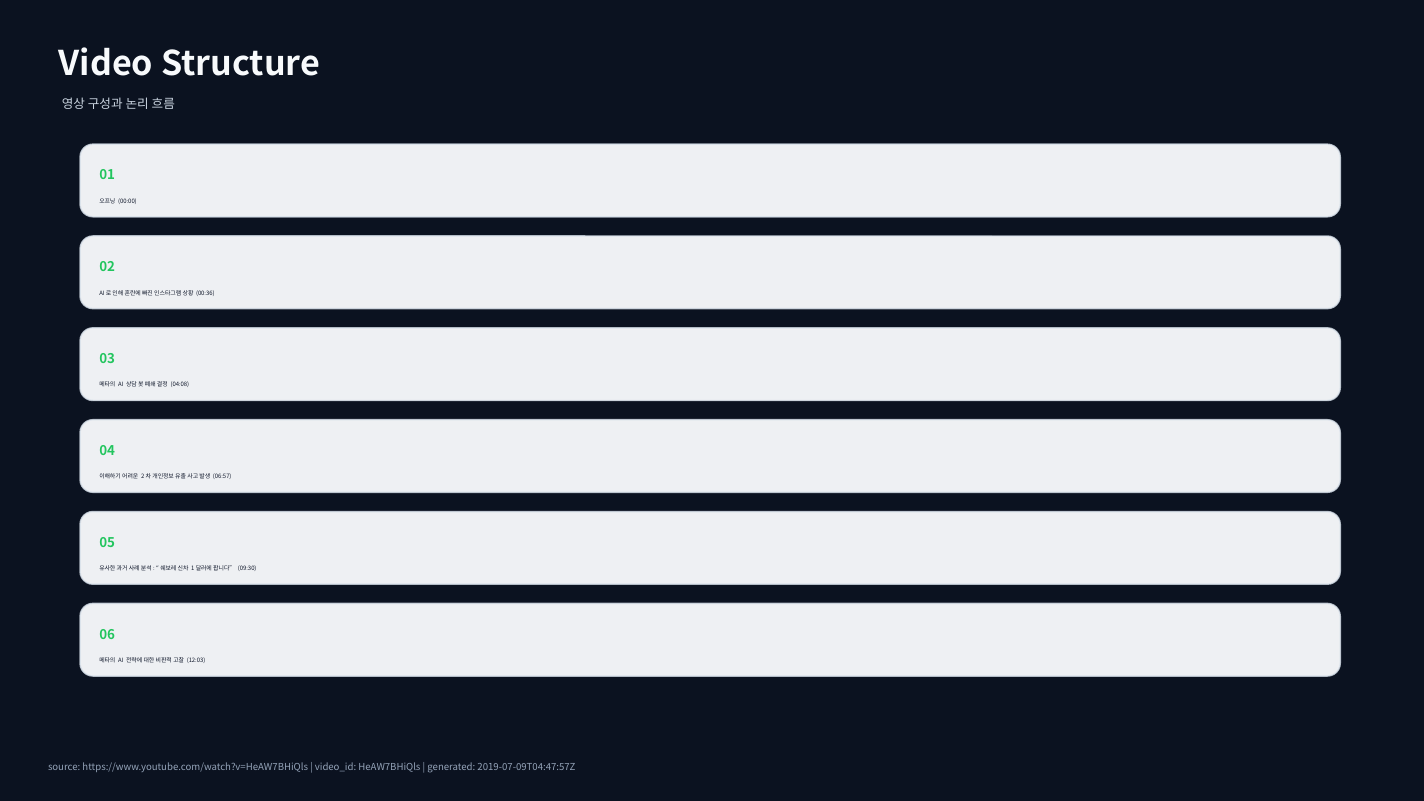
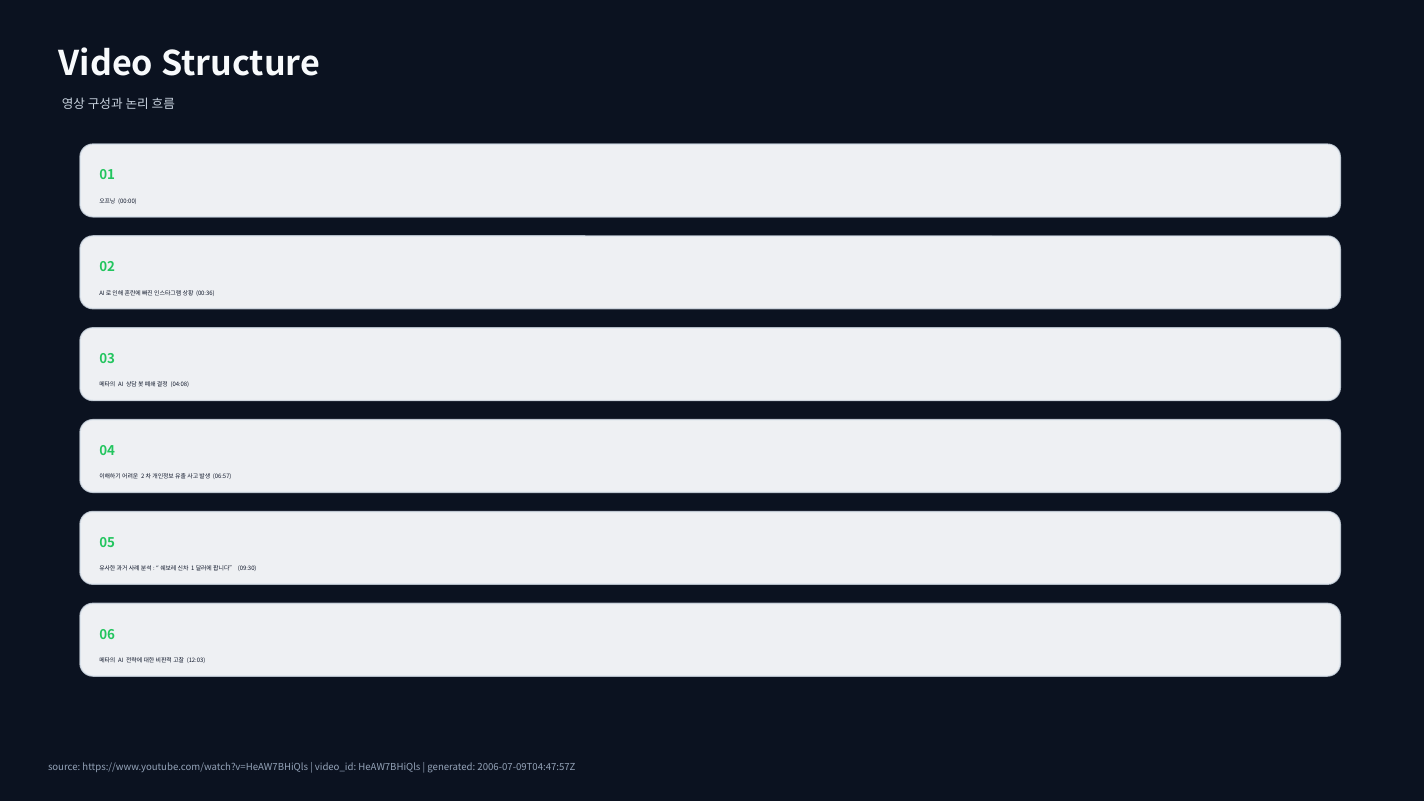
2019-07-09T04:47:57Z: 2019-07-09T04:47:57Z -> 2006-07-09T04:47:57Z
